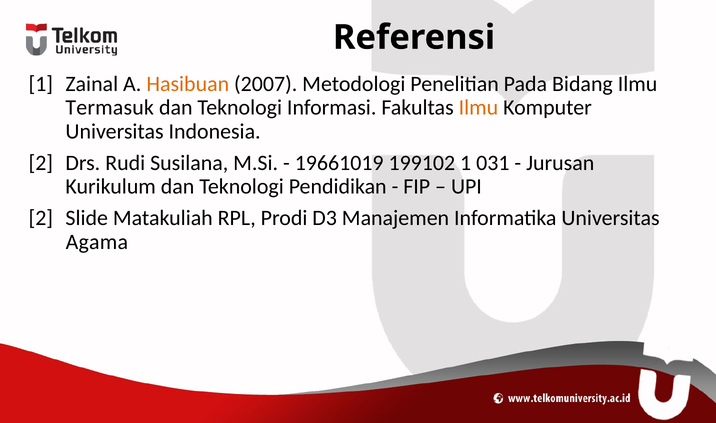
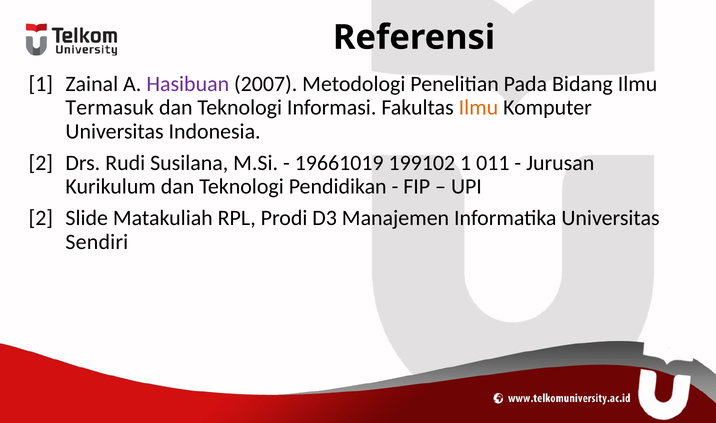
Hasibuan colour: orange -> purple
031: 031 -> 011
Agama: Agama -> Sendiri
